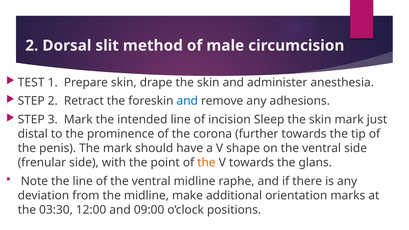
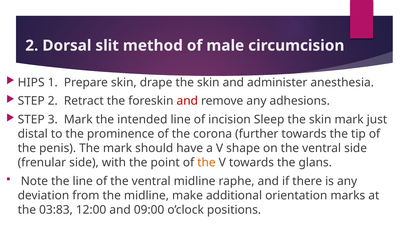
TEST: TEST -> HIPS
and at (187, 101) colour: blue -> red
03:30: 03:30 -> 03:83
